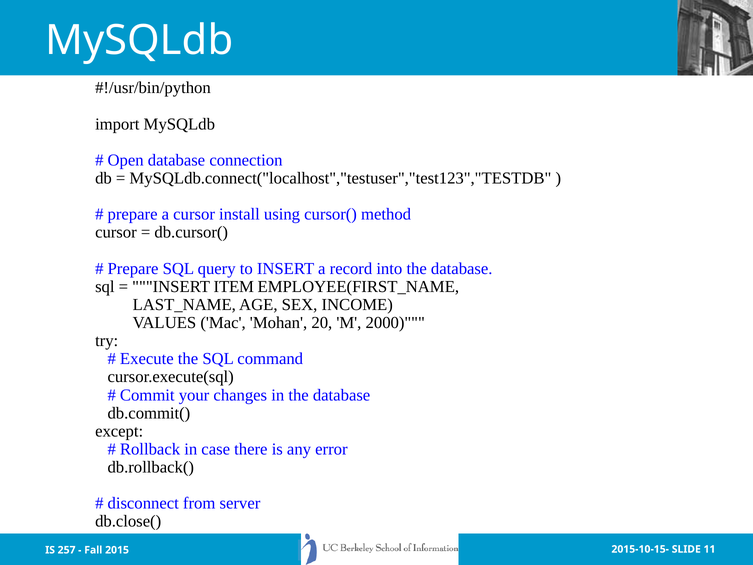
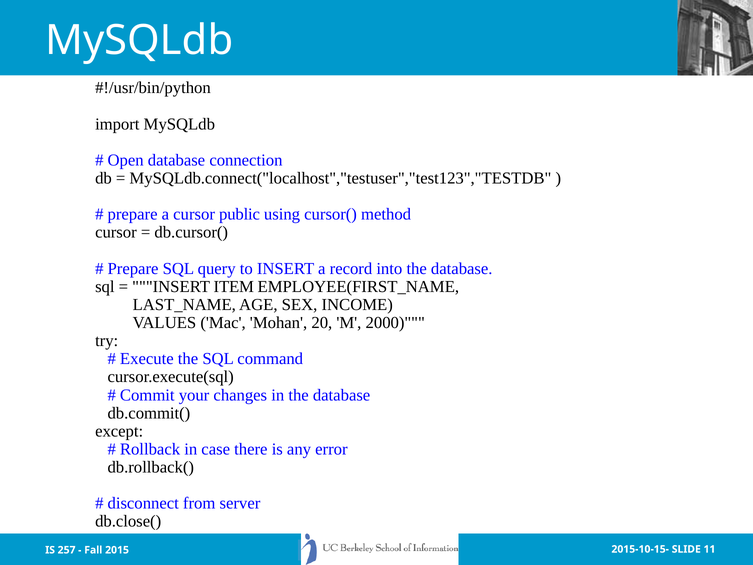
install: install -> public
